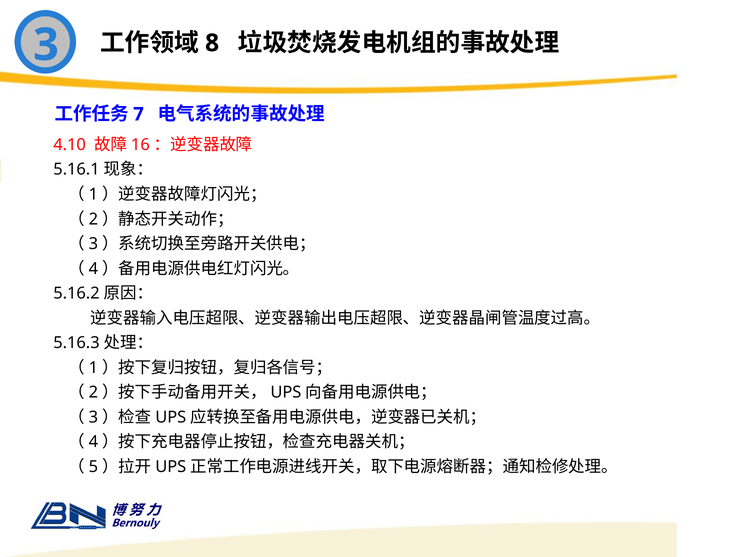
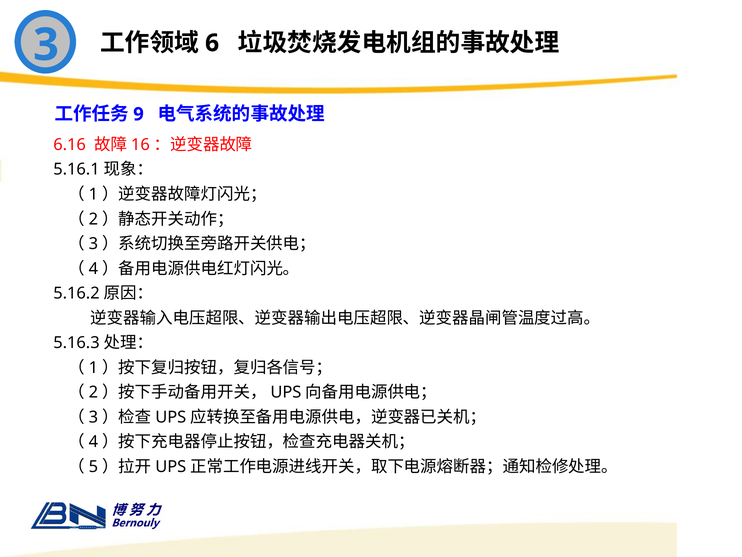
8: 8 -> 6
7: 7 -> 9
4.10: 4.10 -> 6.16
